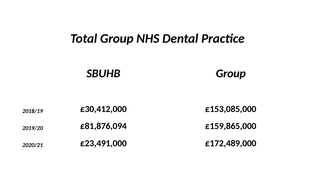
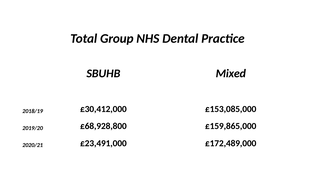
SBUHB Group: Group -> Mixed
£81,876,094: £81,876,094 -> £68,928,800
